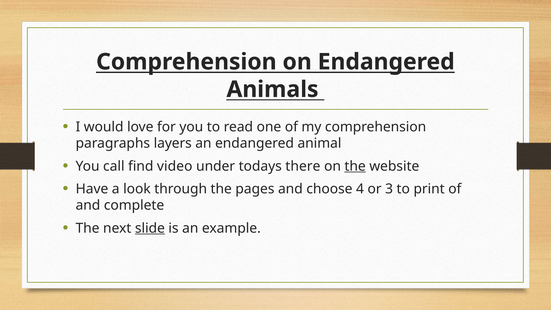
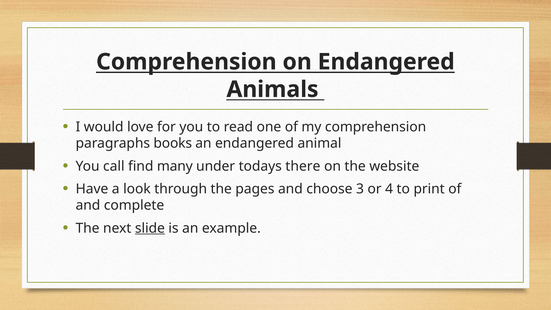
layers: layers -> books
video: video -> many
the at (355, 166) underline: present -> none
4: 4 -> 3
3: 3 -> 4
